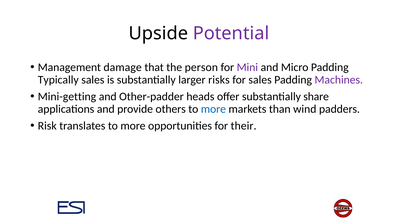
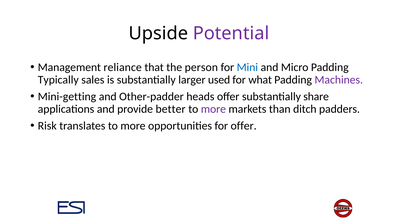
damage: damage -> reliance
Mini colour: purple -> blue
risks: risks -> used
for sales: sales -> what
others: others -> better
more at (213, 109) colour: blue -> purple
wind: wind -> ditch
for their: their -> offer
